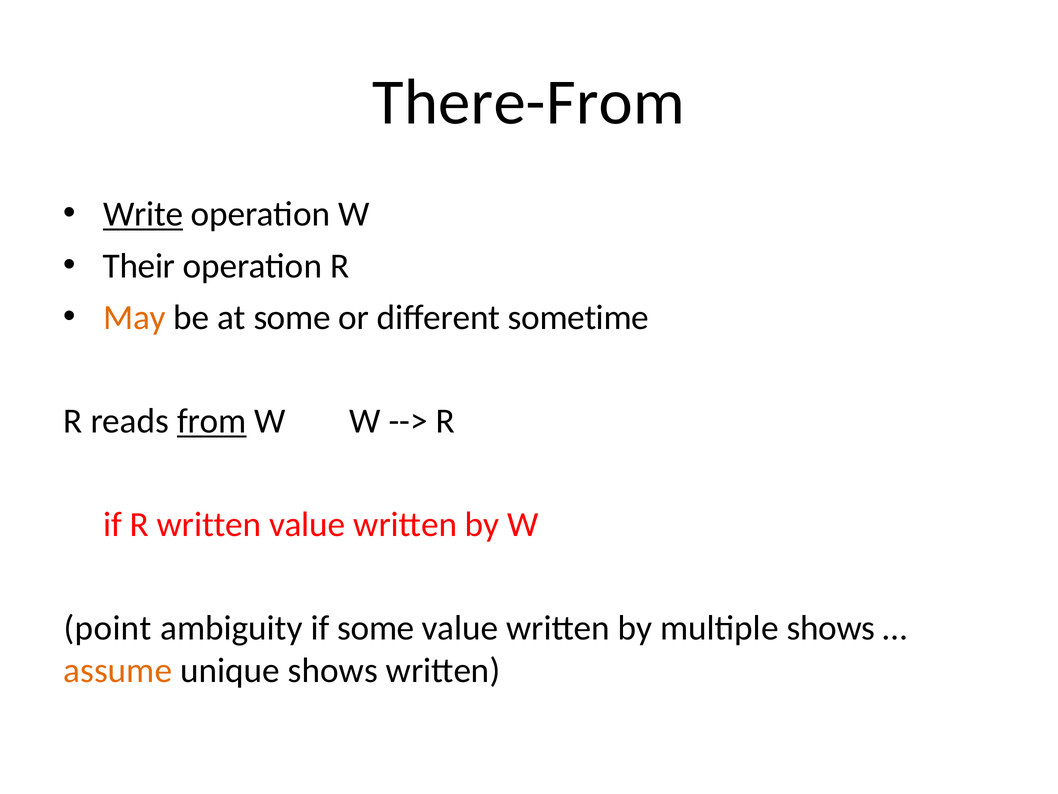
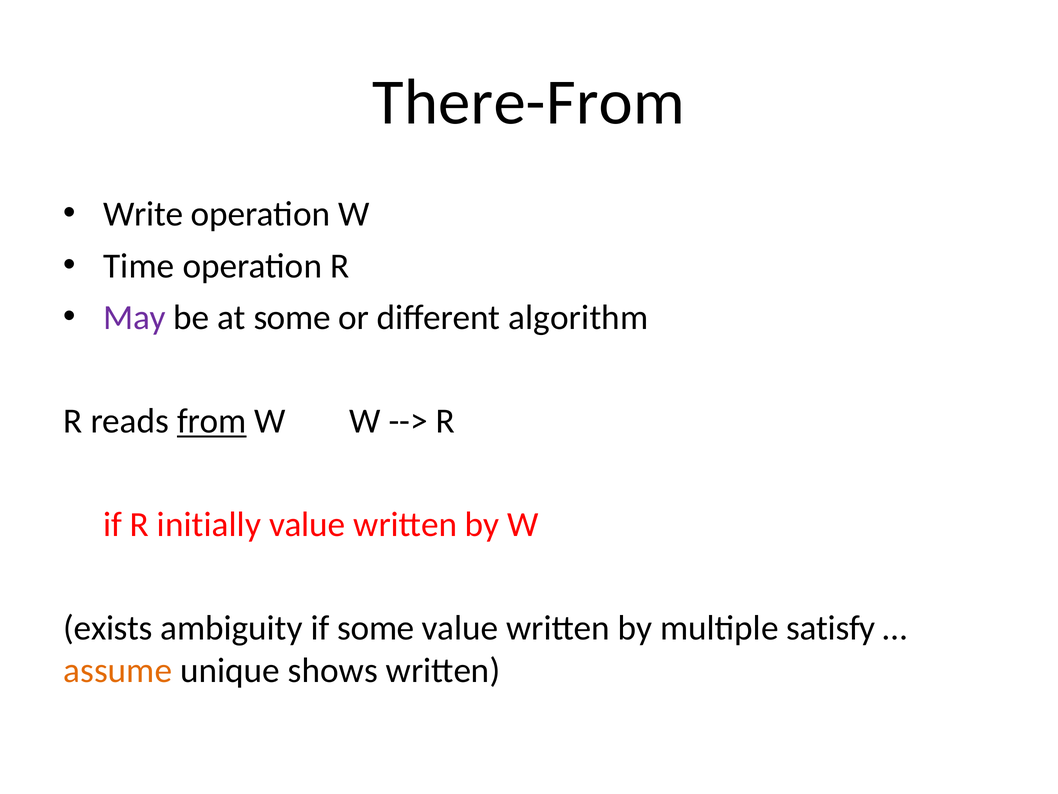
Write underline: present -> none
Their: Their -> Time
May colour: orange -> purple
sometime: sometime -> algorithm
R written: written -> initially
point: point -> exists
multiple shows: shows -> satisfy
